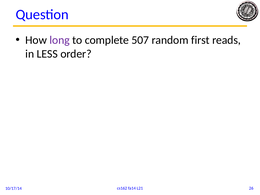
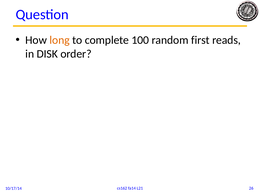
long colour: purple -> orange
507: 507 -> 100
LESS: LESS -> DISK
